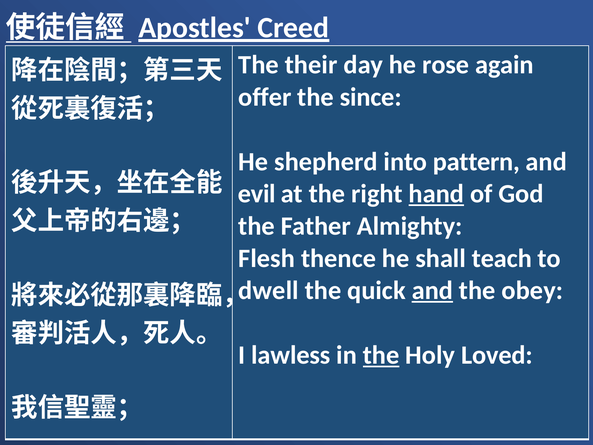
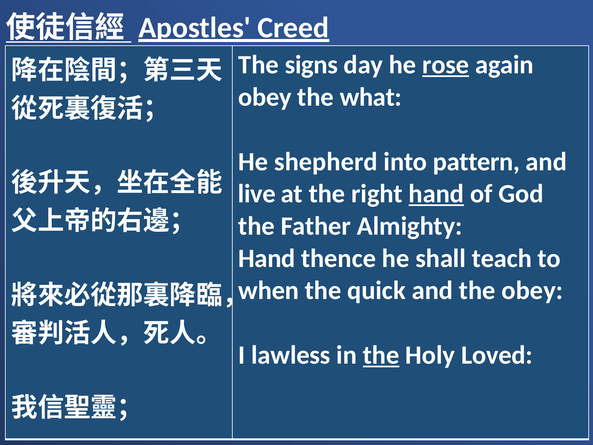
their: their -> signs
rose underline: none -> present
offer at (265, 97): offer -> obey
since: since -> what
evil: evil -> live
Flesh at (267, 258): Flesh -> Hand
dwell: dwell -> when
and at (432, 290) underline: present -> none
